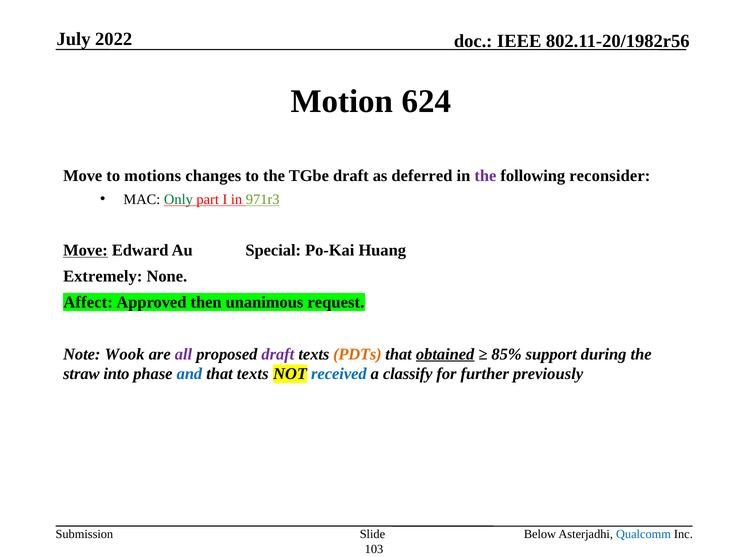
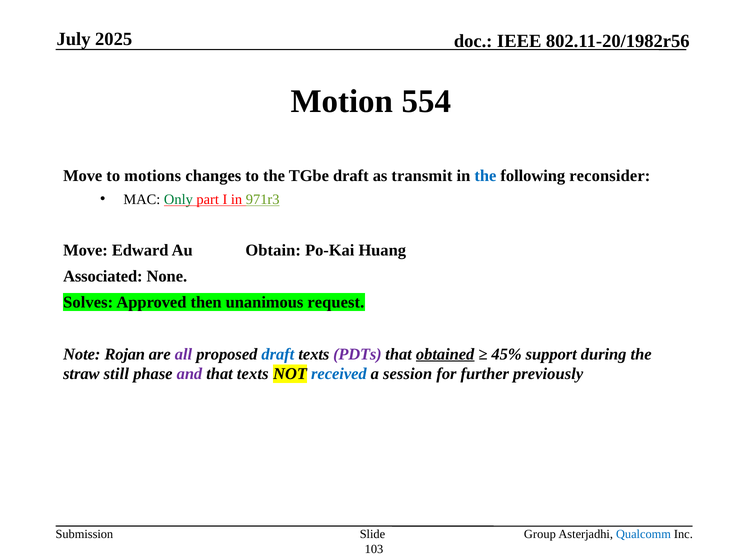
2022: 2022 -> 2025
624: 624 -> 554
deferred: deferred -> transmit
the at (485, 176) colour: purple -> blue
Move at (85, 250) underline: present -> none
Special: Special -> Obtain
Extremely: Extremely -> Associated
Affect: Affect -> Solves
Wook: Wook -> Rojan
draft at (278, 354) colour: purple -> blue
PDTs colour: orange -> purple
85%: 85% -> 45%
into: into -> still
and colour: blue -> purple
classify: classify -> session
Below: Below -> Group
